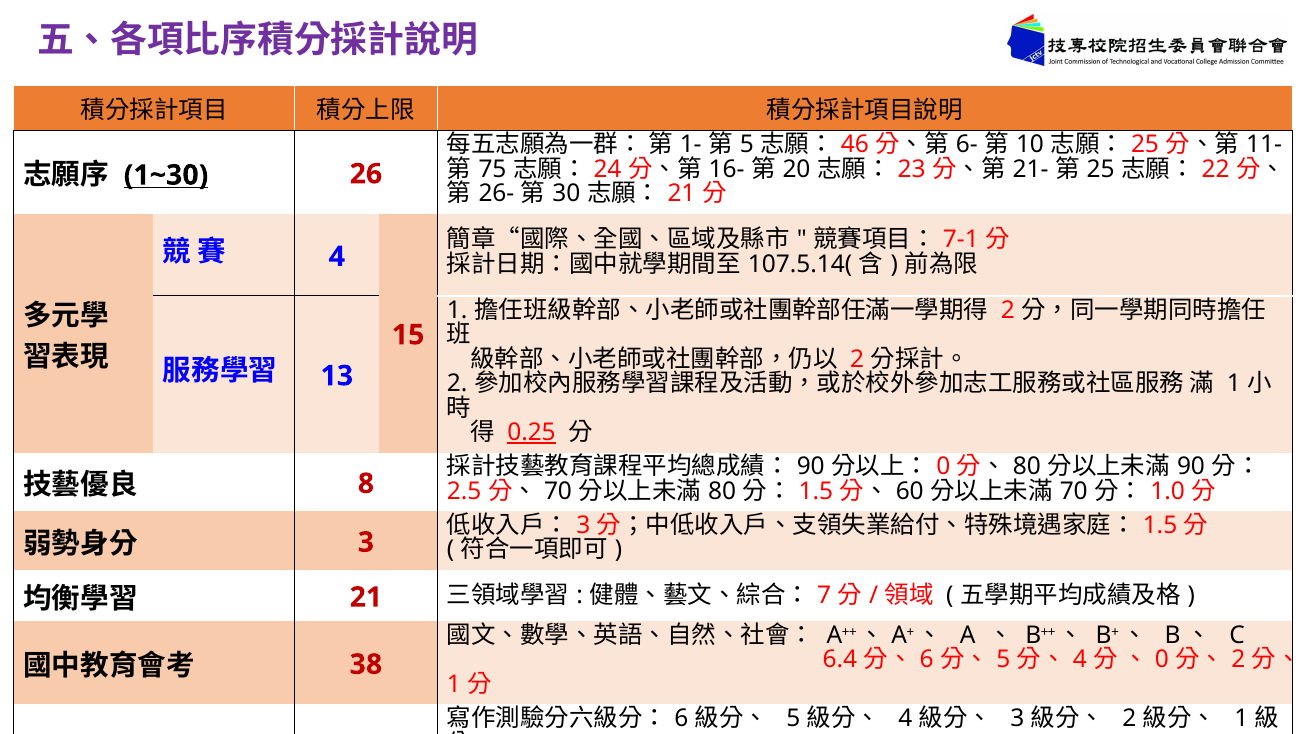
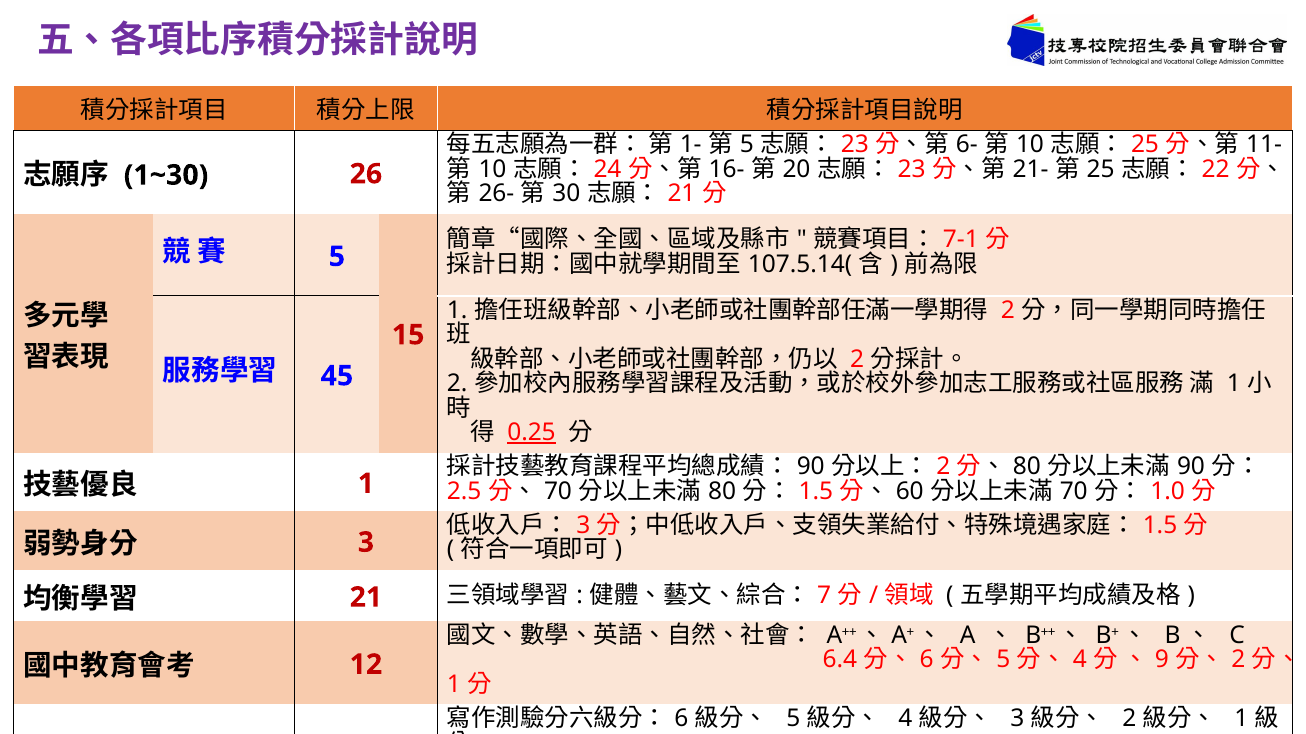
46 at (855, 145): 46 -> 23
75 at (492, 169): 75 -> 10
1~30 underline: present -> none
4 at (337, 257): 4 -> 5
13: 13 -> 45
0 at (943, 467): 0 -> 2
8 at (366, 484): 8 -> 1
0 at (1162, 660): 0 -> 9
38: 38 -> 12
